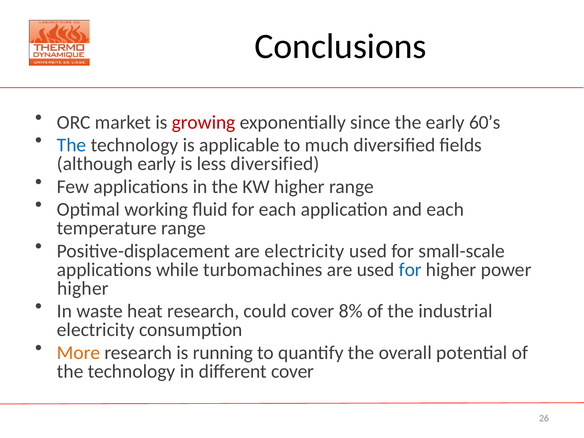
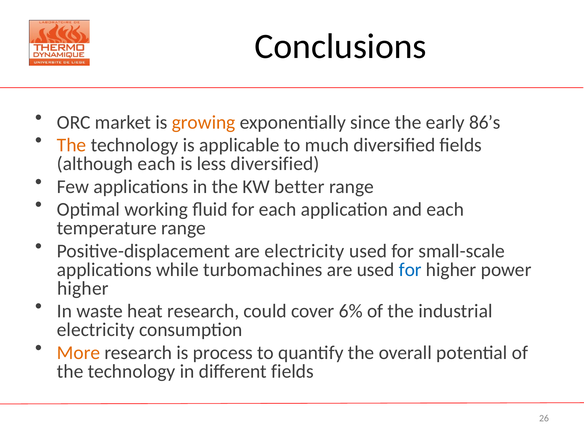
growing colour: red -> orange
60’s: 60’s -> 86’s
The at (72, 145) colour: blue -> orange
although early: early -> each
KW higher: higher -> better
8%: 8% -> 6%
running: running -> process
different cover: cover -> fields
